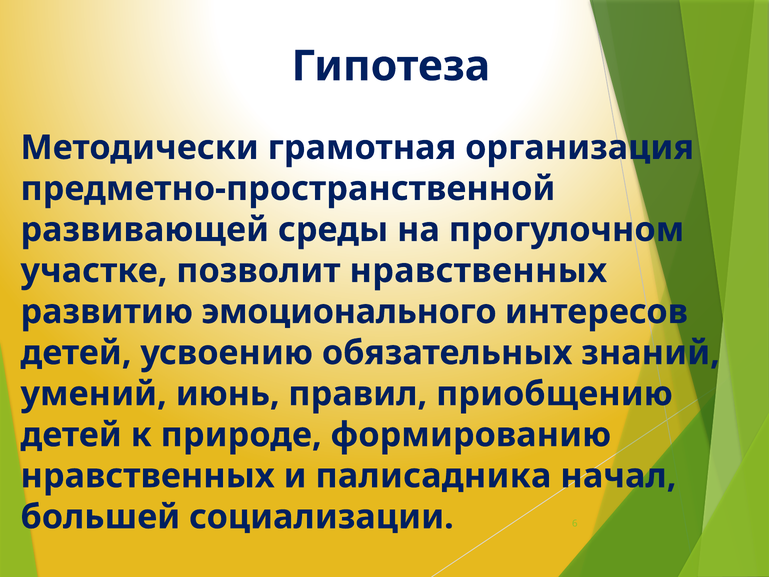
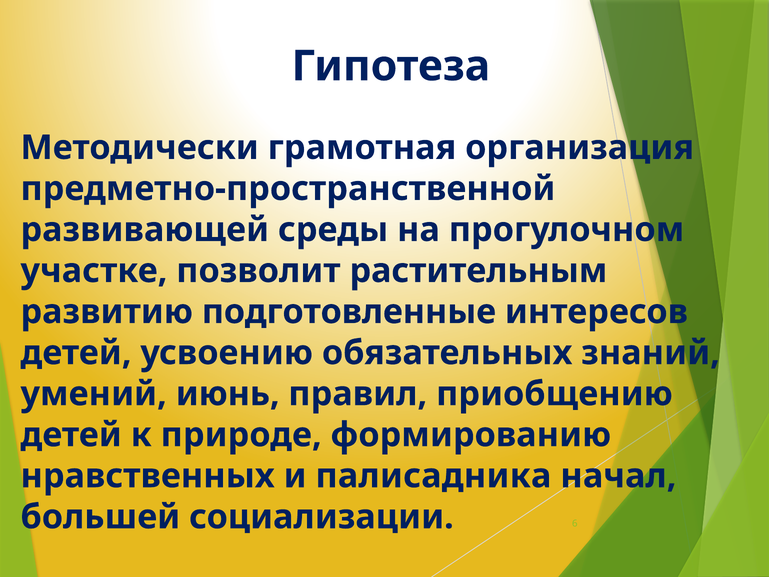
позволит нравственных: нравственных -> растительным
эмоционального: эмоционального -> подготовленные
